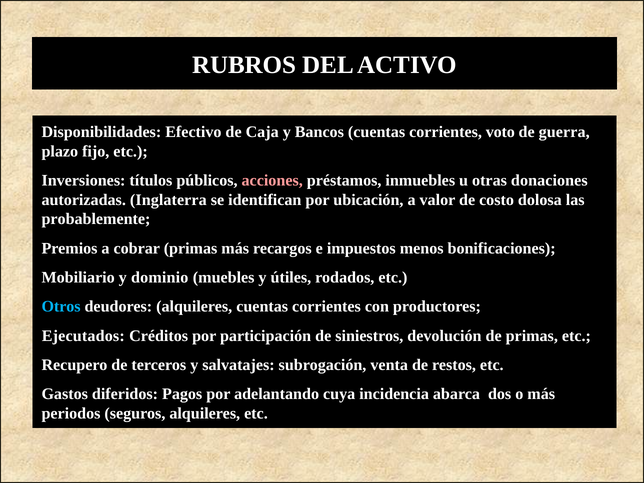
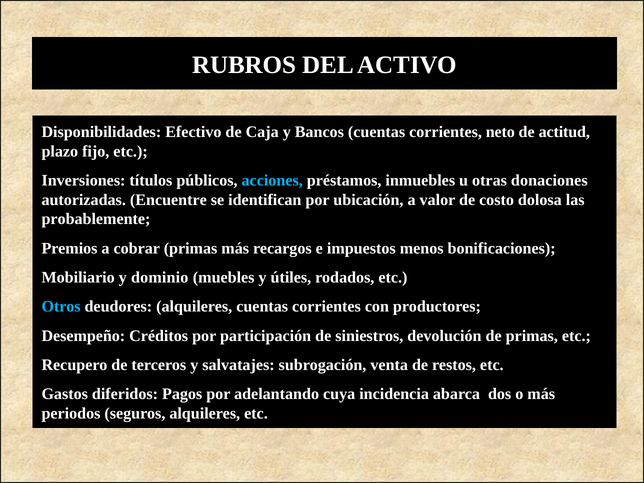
voto: voto -> neto
guerra: guerra -> actitud
acciones colour: pink -> light blue
Inglaterra: Inglaterra -> Encuentre
Ejecutados: Ejecutados -> Desempeño
